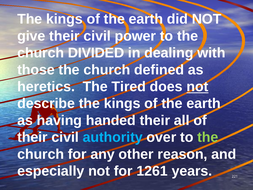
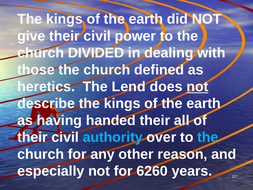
Tired: Tired -> Lend
the at (208, 137) colour: light green -> light blue
1261: 1261 -> 6260
